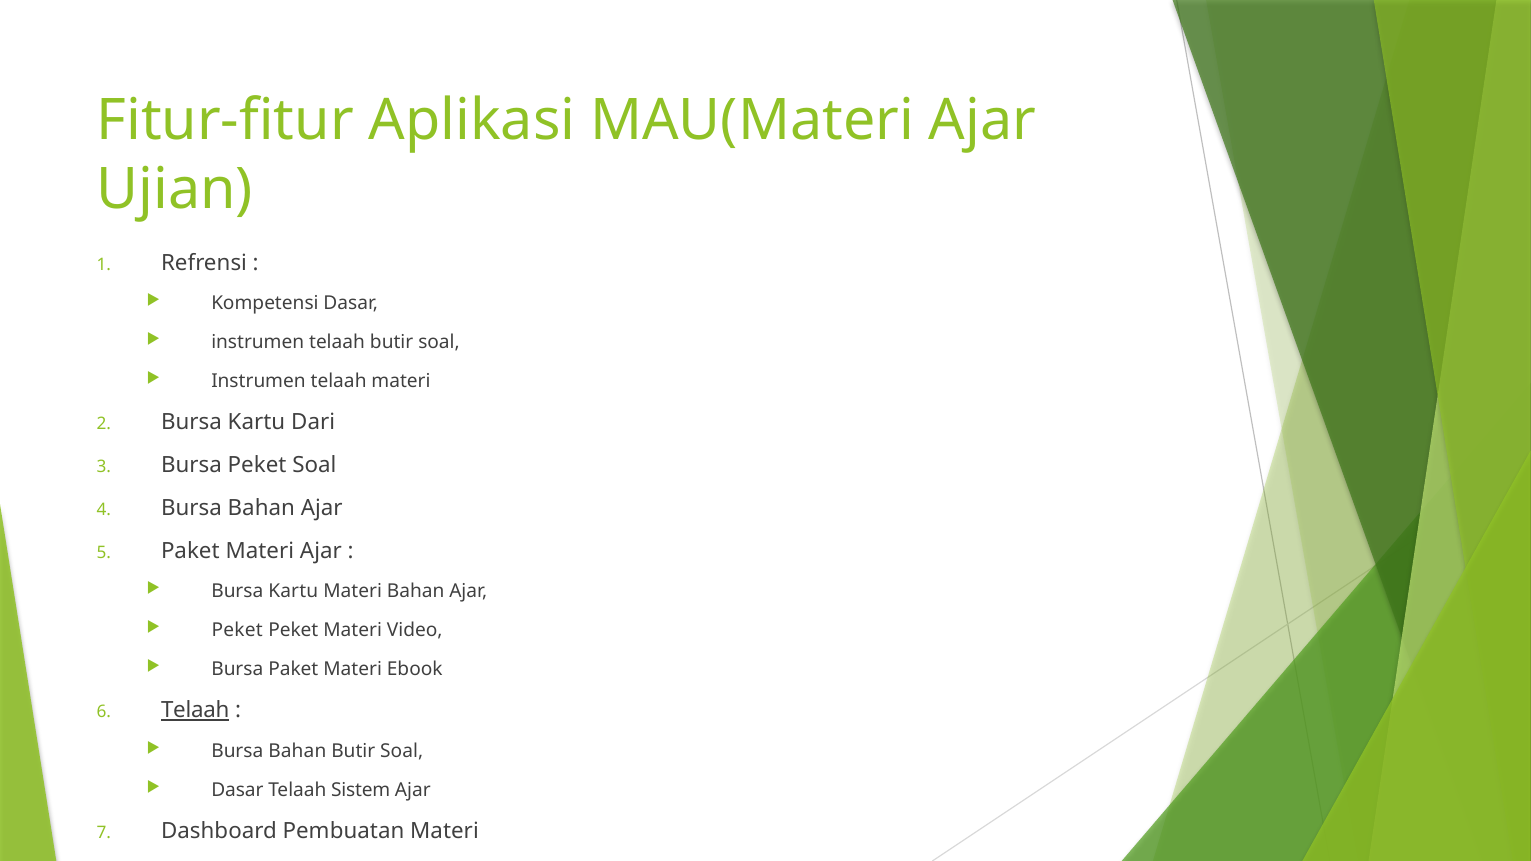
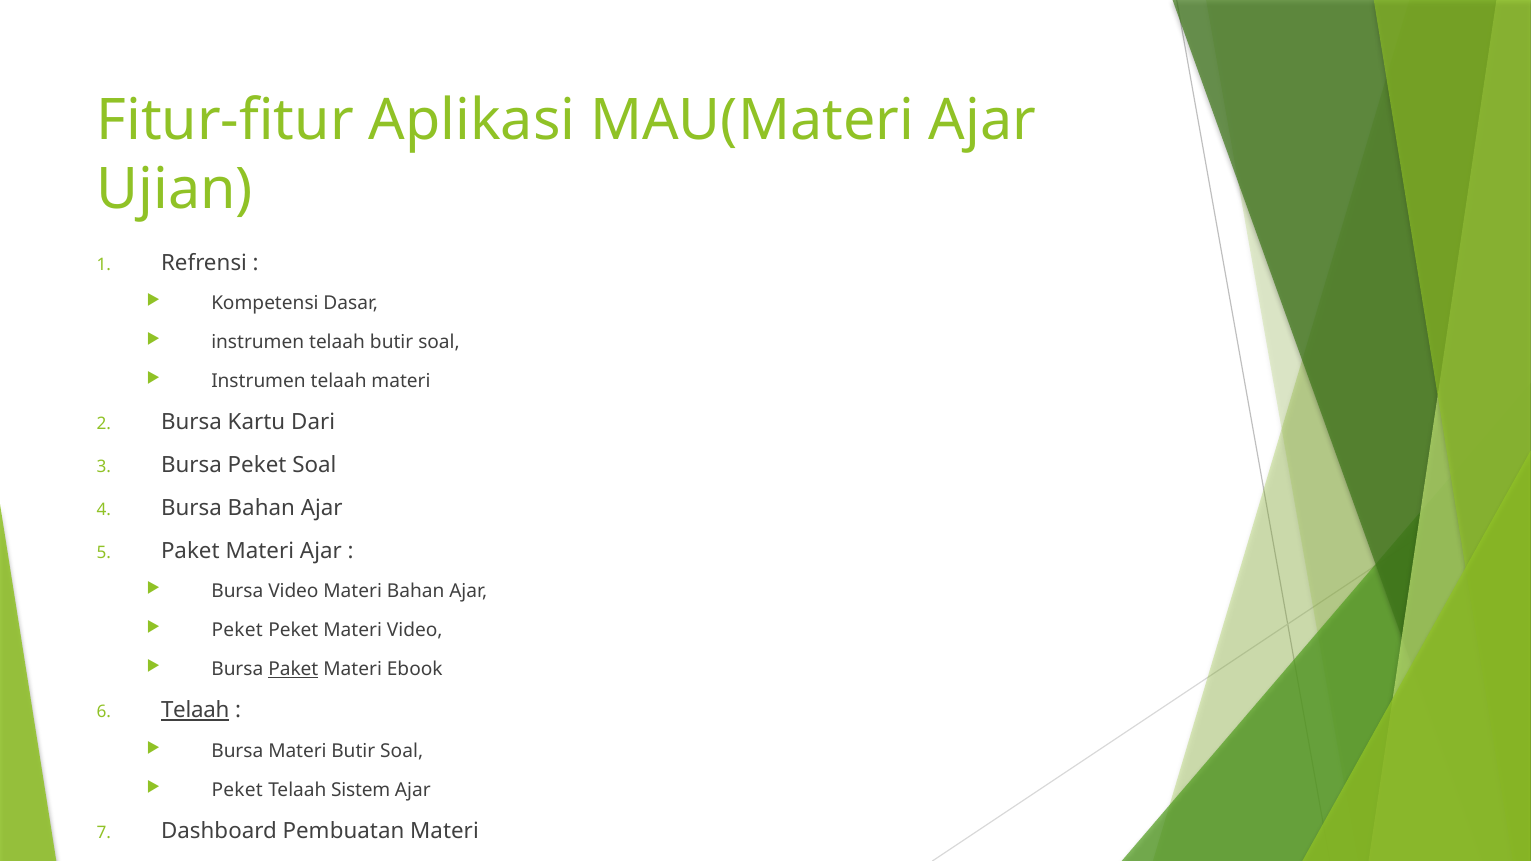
Kartu at (293, 592): Kartu -> Video
Paket at (293, 669) underline: none -> present
Bahan at (297, 751): Bahan -> Materi
Dasar at (237, 790): Dasar -> Peket
